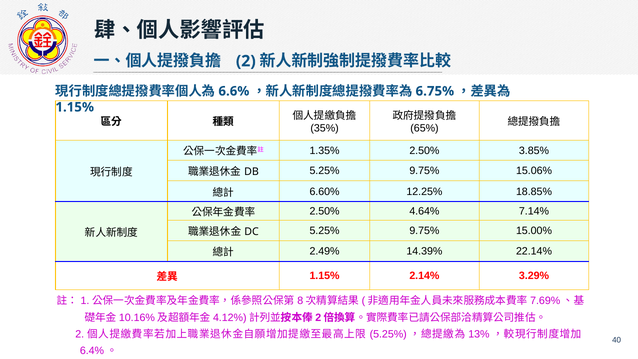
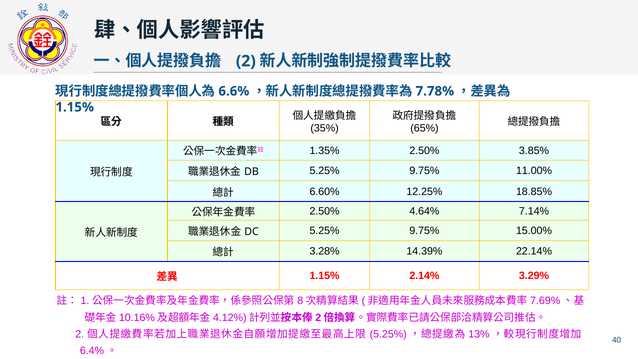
6.75%: 6.75% -> 7.78%
15.06%: 15.06% -> 11.00%
2.49%: 2.49% -> 3.28%
